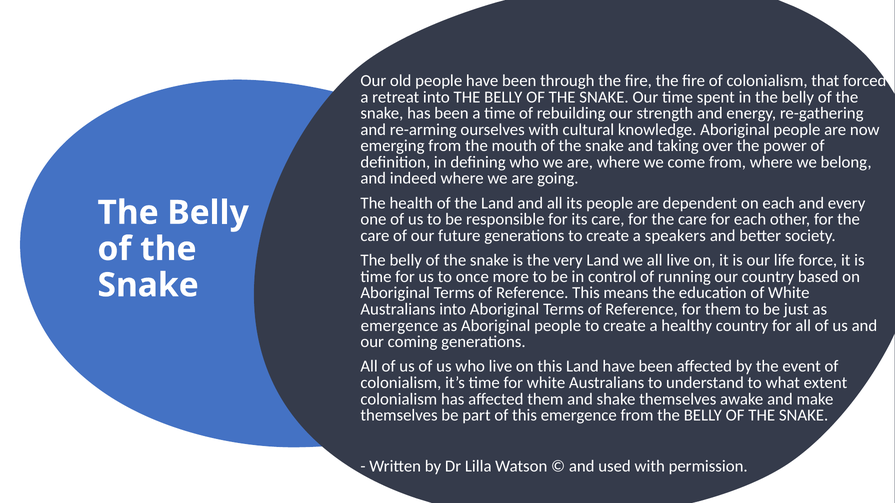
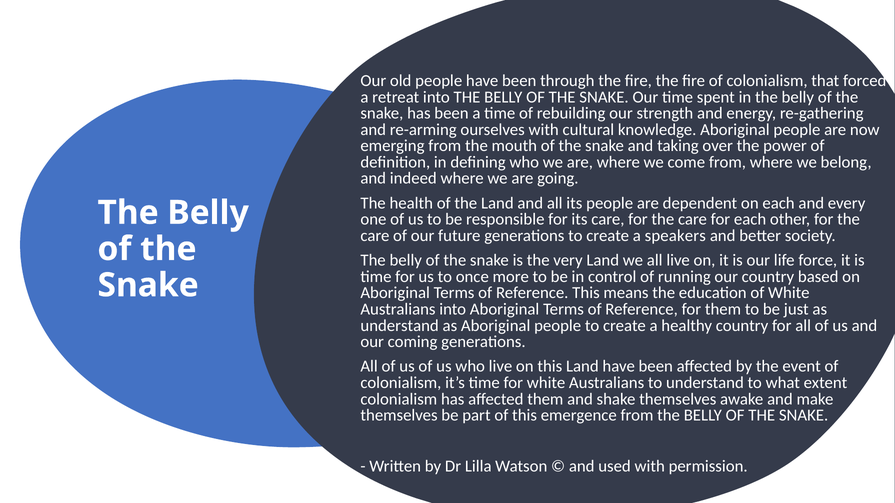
emergence at (400, 326): emergence -> understand
